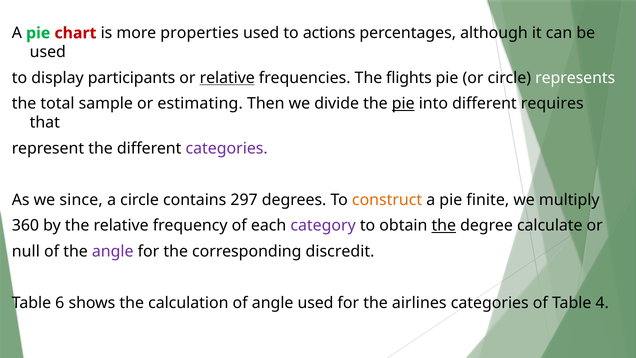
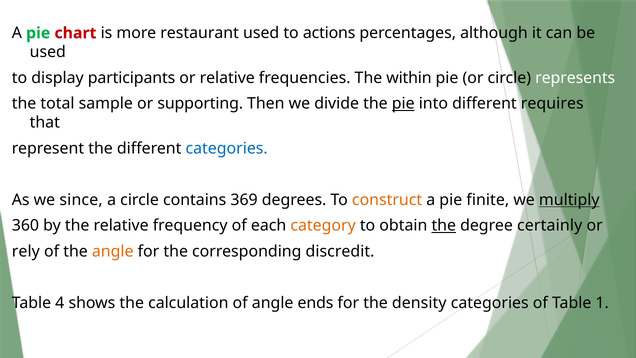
properties: properties -> restaurant
relative at (227, 78) underline: present -> none
flights: flights -> within
estimating: estimating -> supporting
categories at (227, 148) colour: purple -> blue
297: 297 -> 369
multiply underline: none -> present
category colour: purple -> orange
calculate: calculate -> certainly
null: null -> rely
angle at (113, 251) colour: purple -> orange
6: 6 -> 4
angle used: used -> ends
airlines: airlines -> density
4: 4 -> 1
